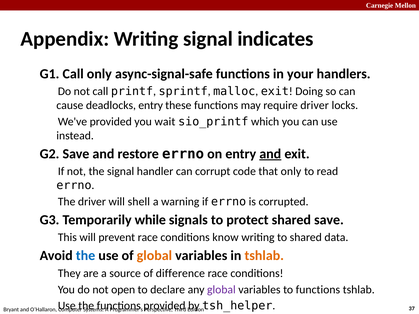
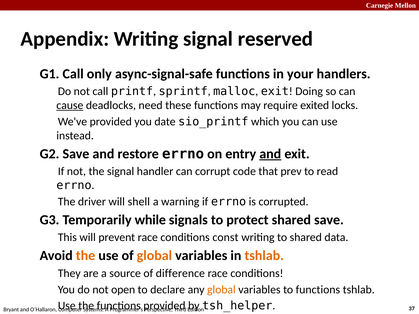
indicates: indicates -> reserved
cause underline: none -> present
deadlocks entry: entry -> need
require driver: driver -> exited
wait: wait -> date
that only: only -> prev
know: know -> const
the at (86, 256) colour: blue -> orange
global at (221, 290) colour: purple -> orange
